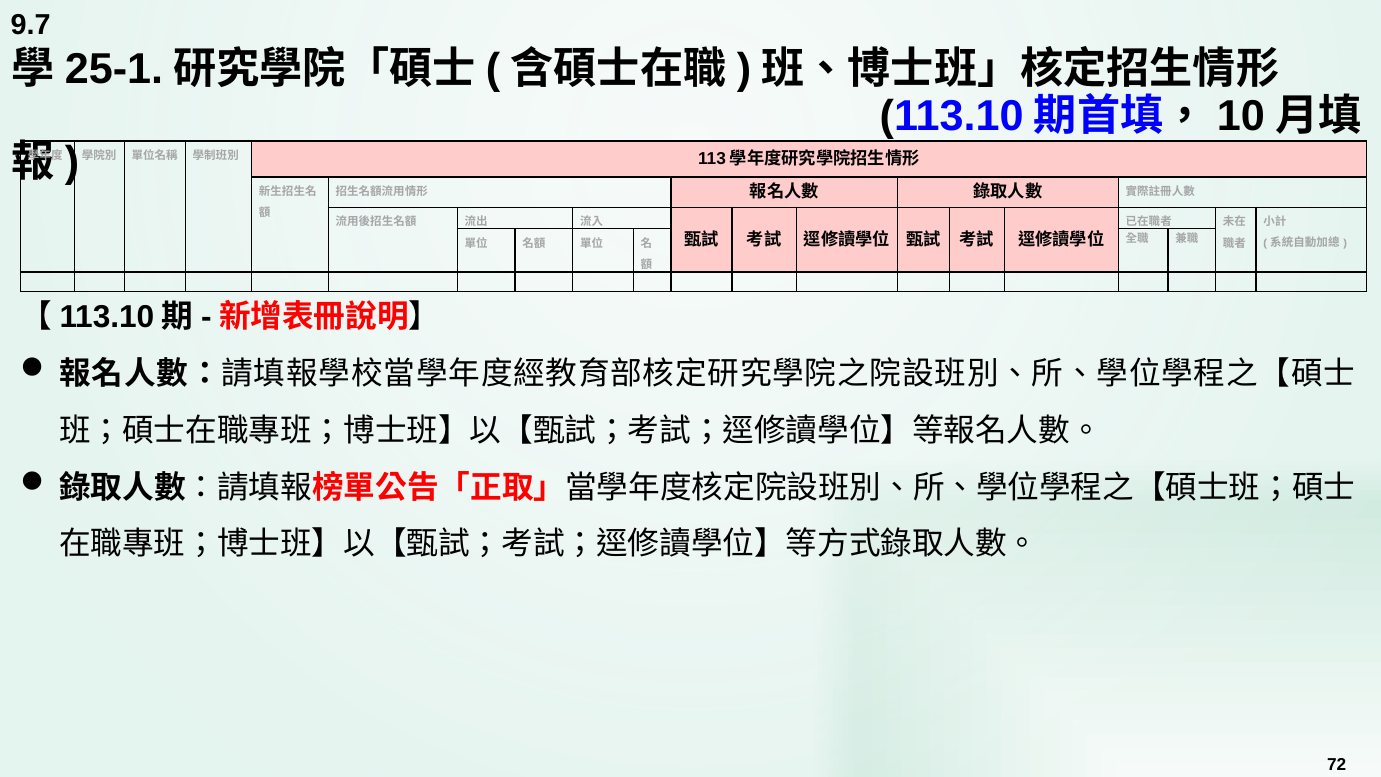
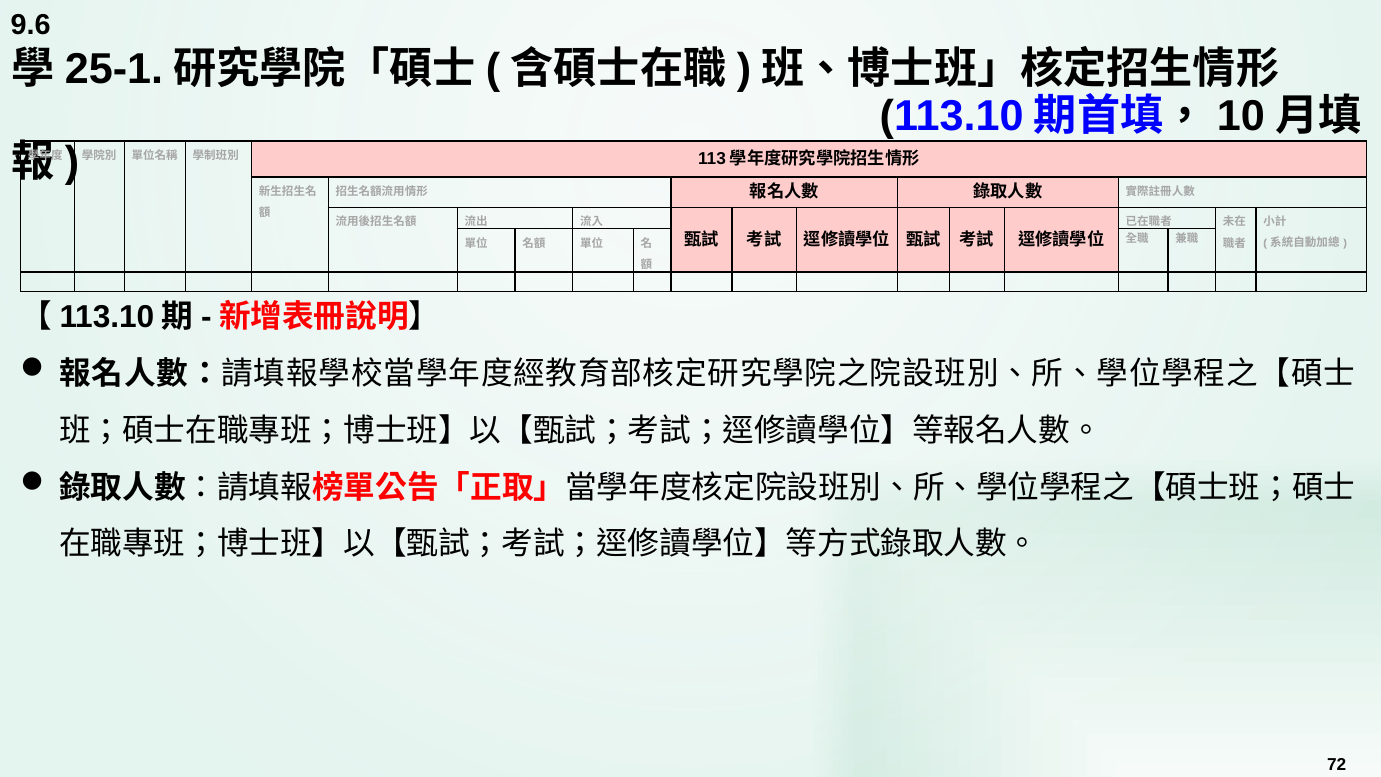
9.7: 9.7 -> 9.6
